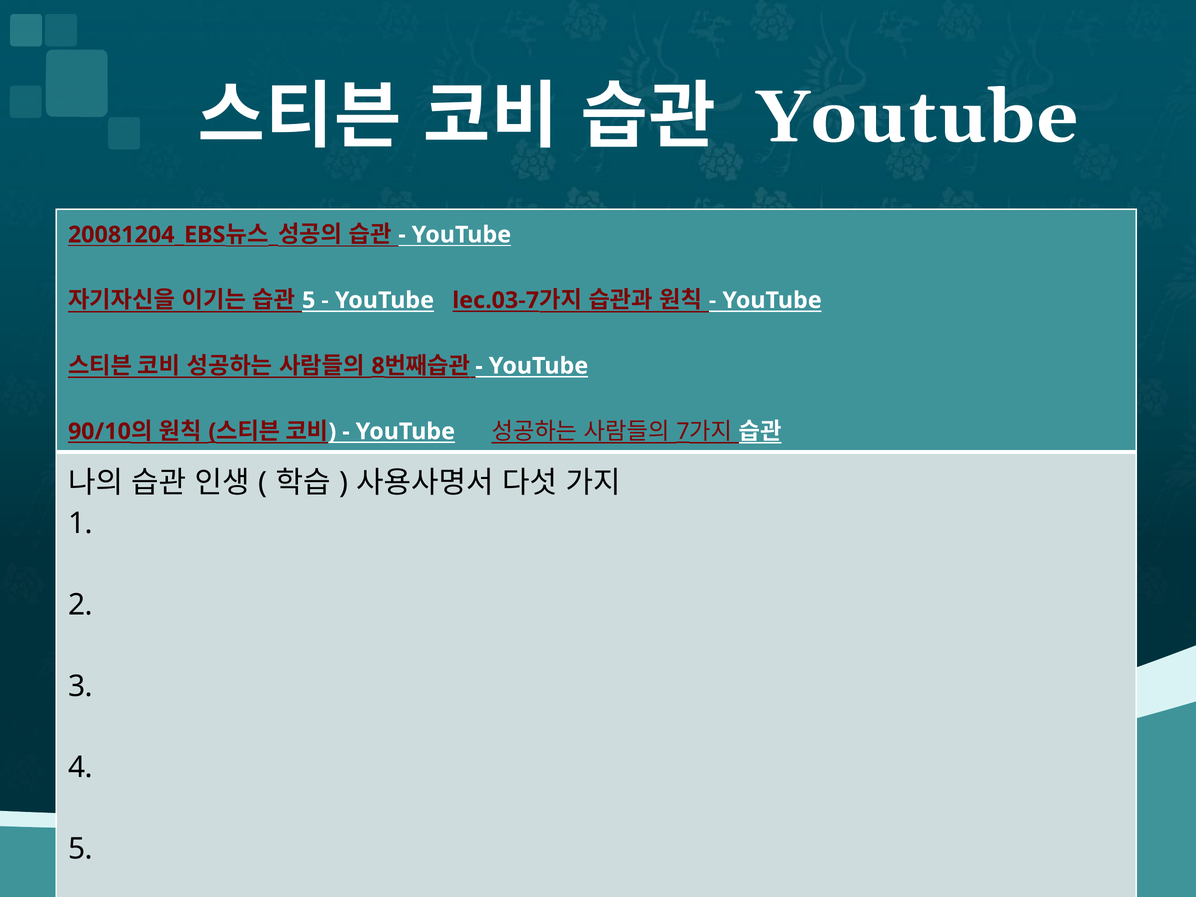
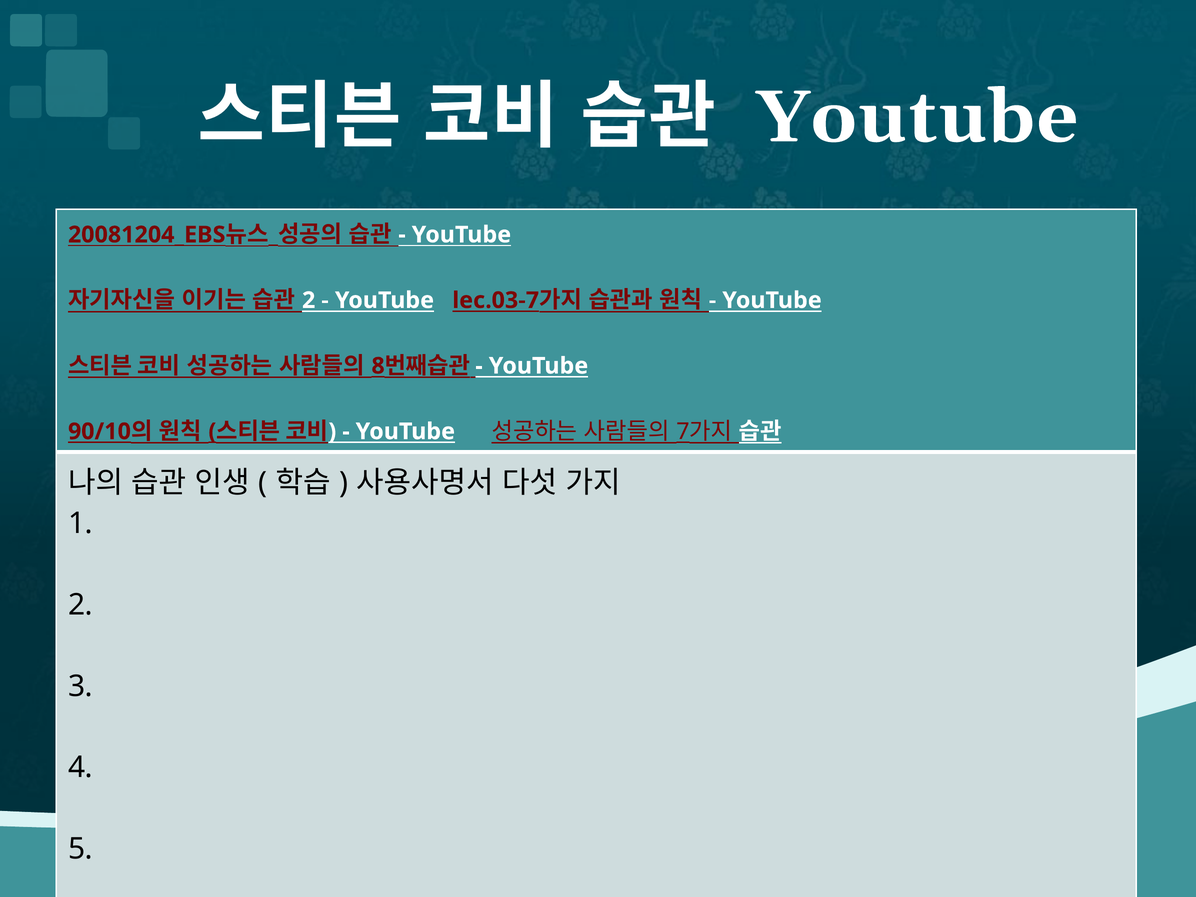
5 at (309, 300): 5 -> 2
